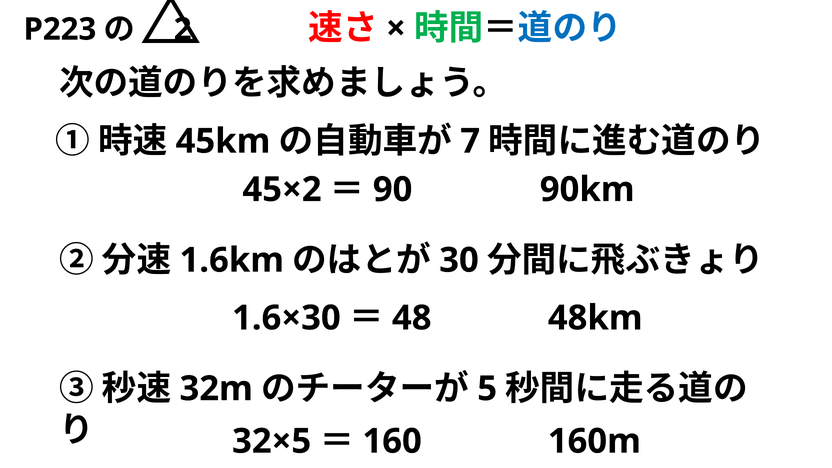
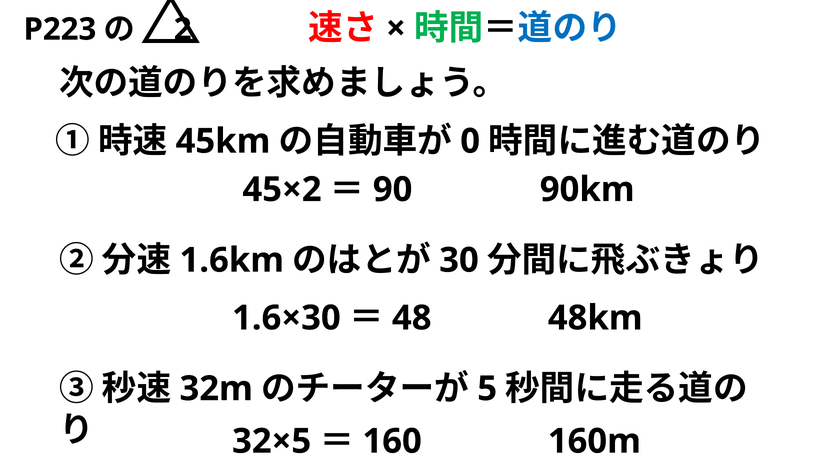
7: 7 -> 0
